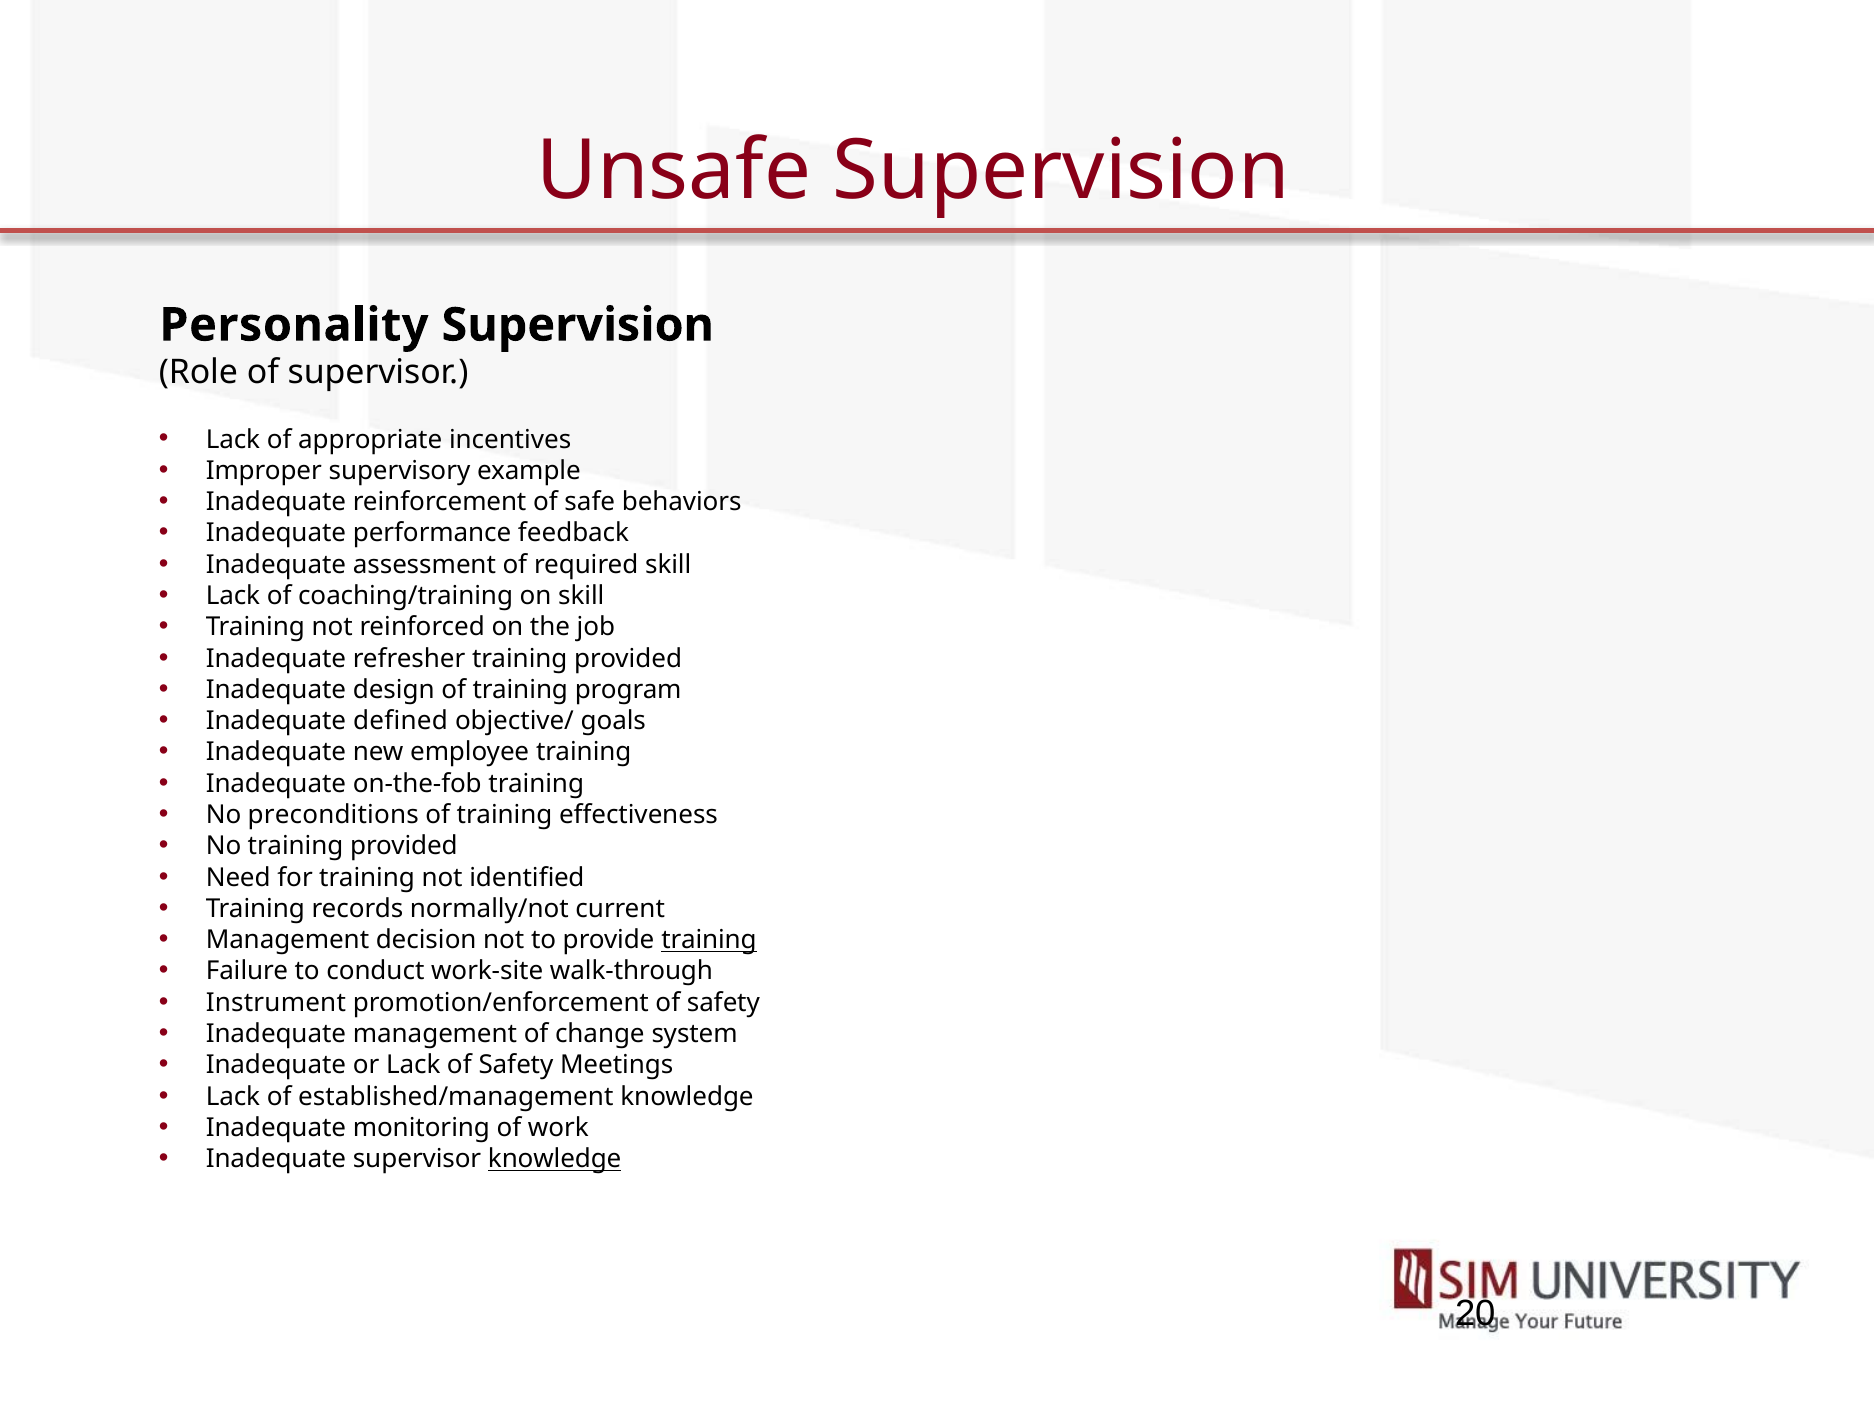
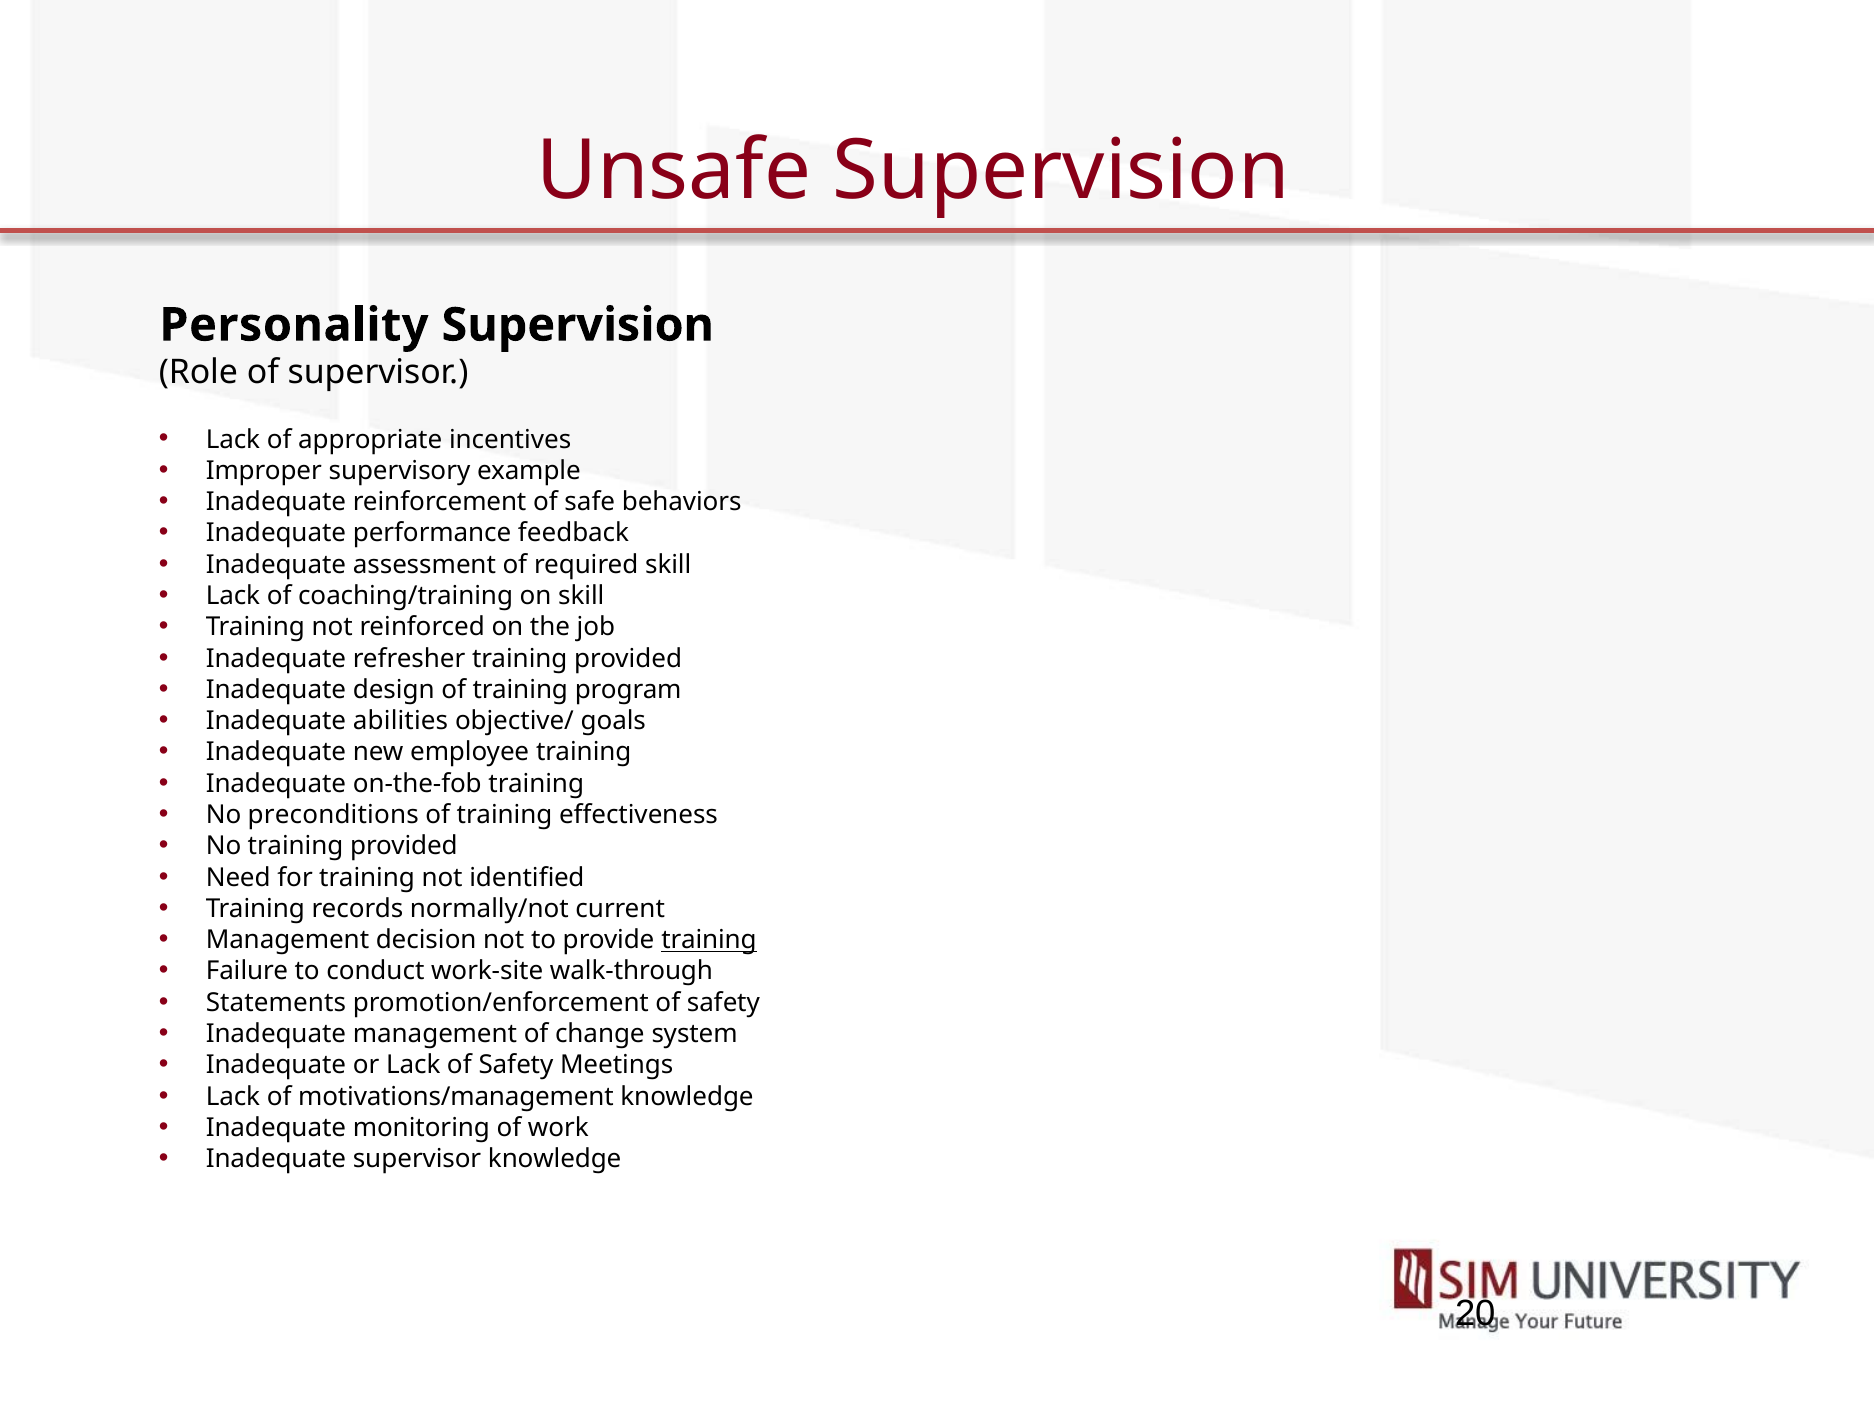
defined: defined -> abilities
Instrument: Instrument -> Statements
established/management: established/management -> motivations/management
knowledge at (555, 1159) underline: present -> none
